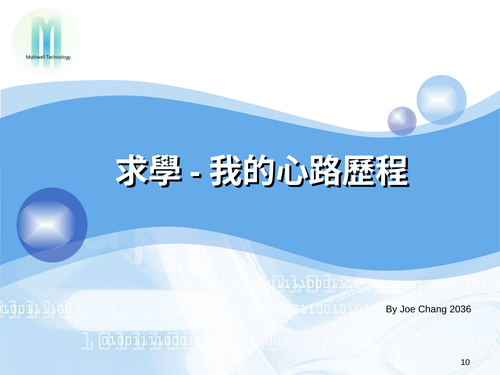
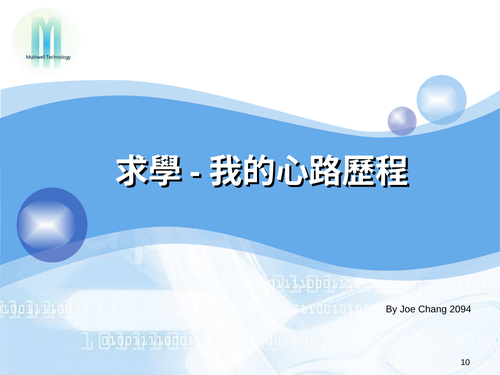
2036: 2036 -> 2094
